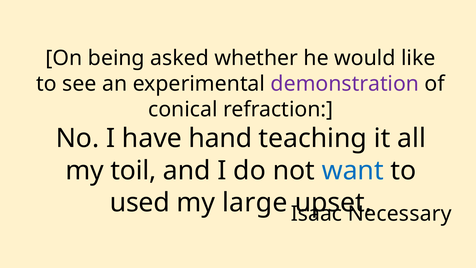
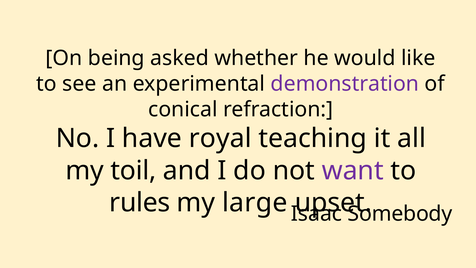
hand: hand -> royal
want colour: blue -> purple
used: used -> rules
Necessary: Necessary -> Somebody
